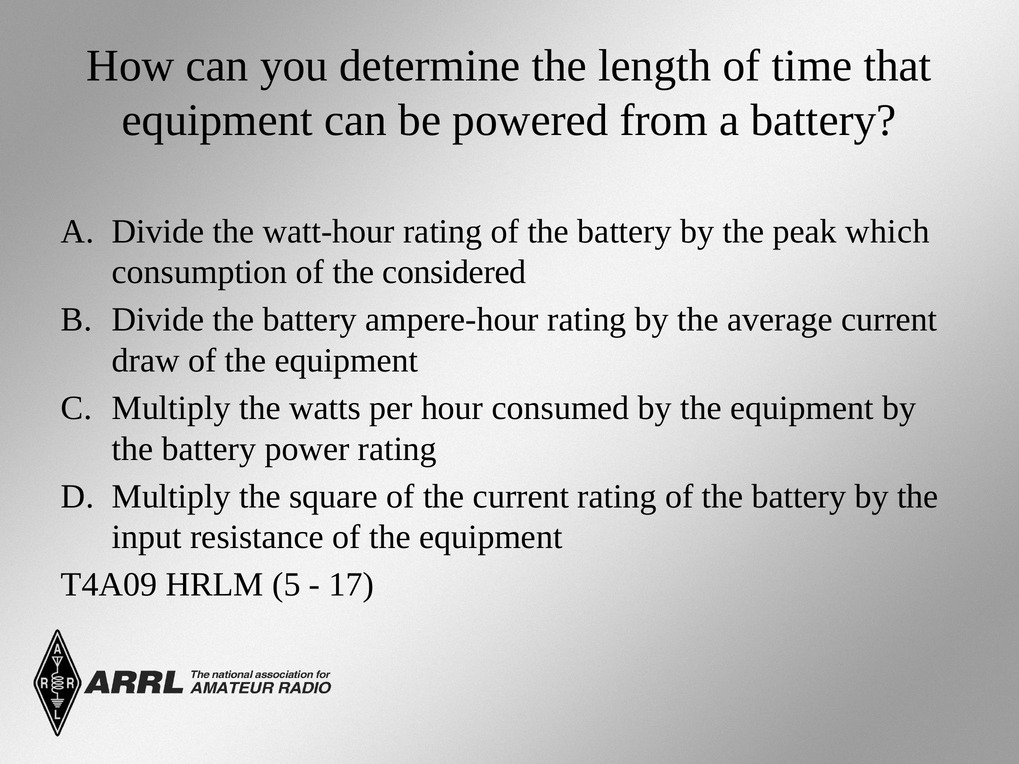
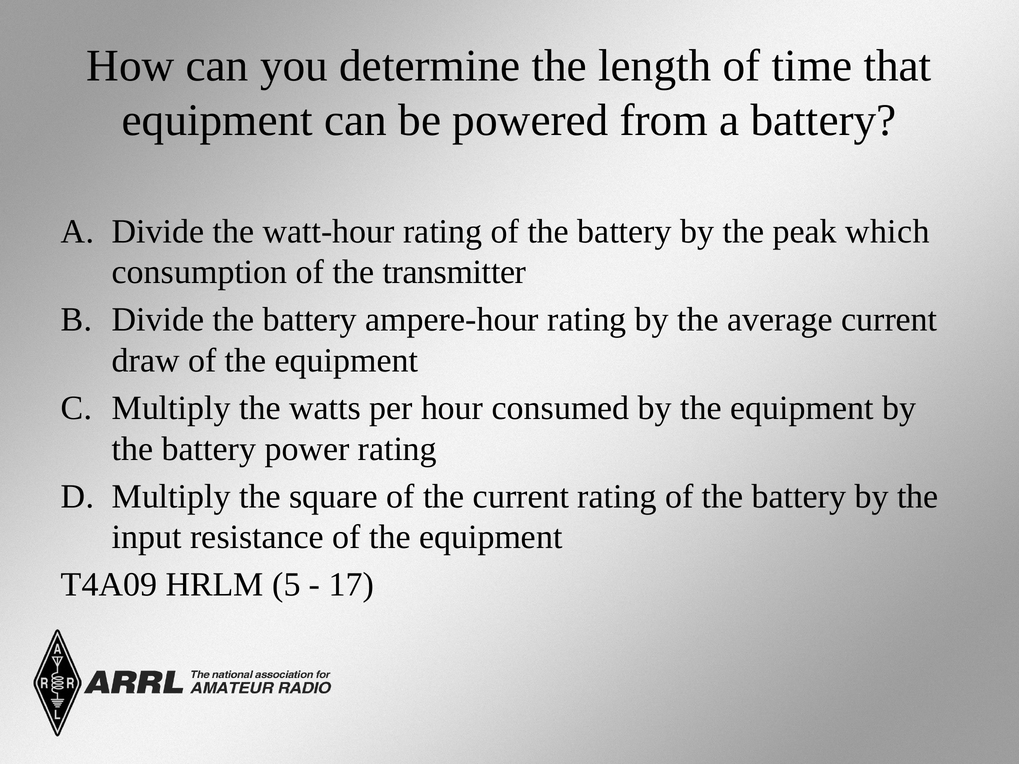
considered: considered -> transmitter
